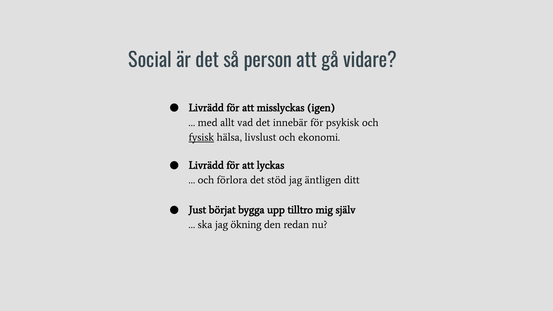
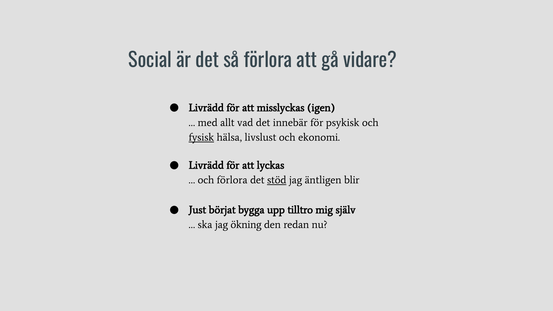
så person: person -> förlora
stöd underline: none -> present
ditt: ditt -> blir
